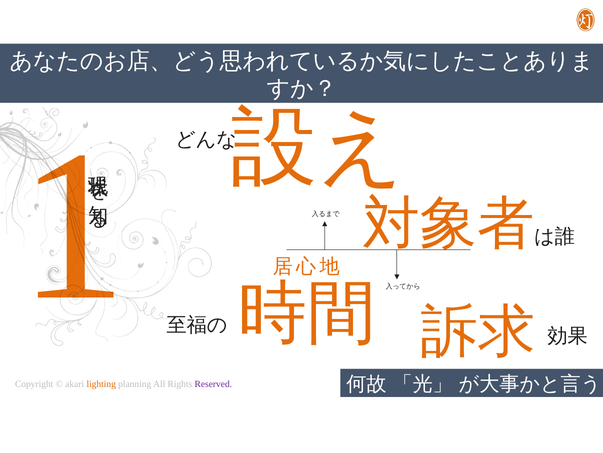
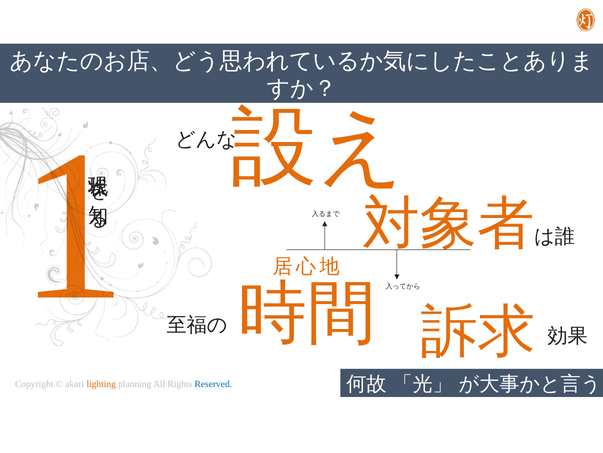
Reserved colour: purple -> blue
